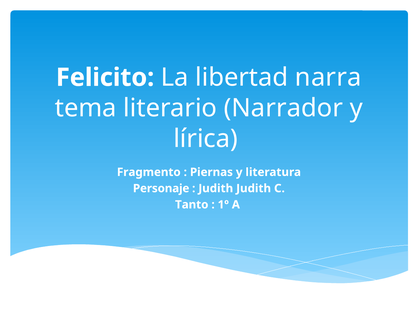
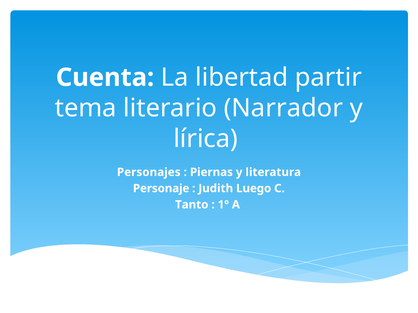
Felicito: Felicito -> Cuenta
narra: narra -> partir
Fragmento: Fragmento -> Personajes
Judith Judith: Judith -> Luego
